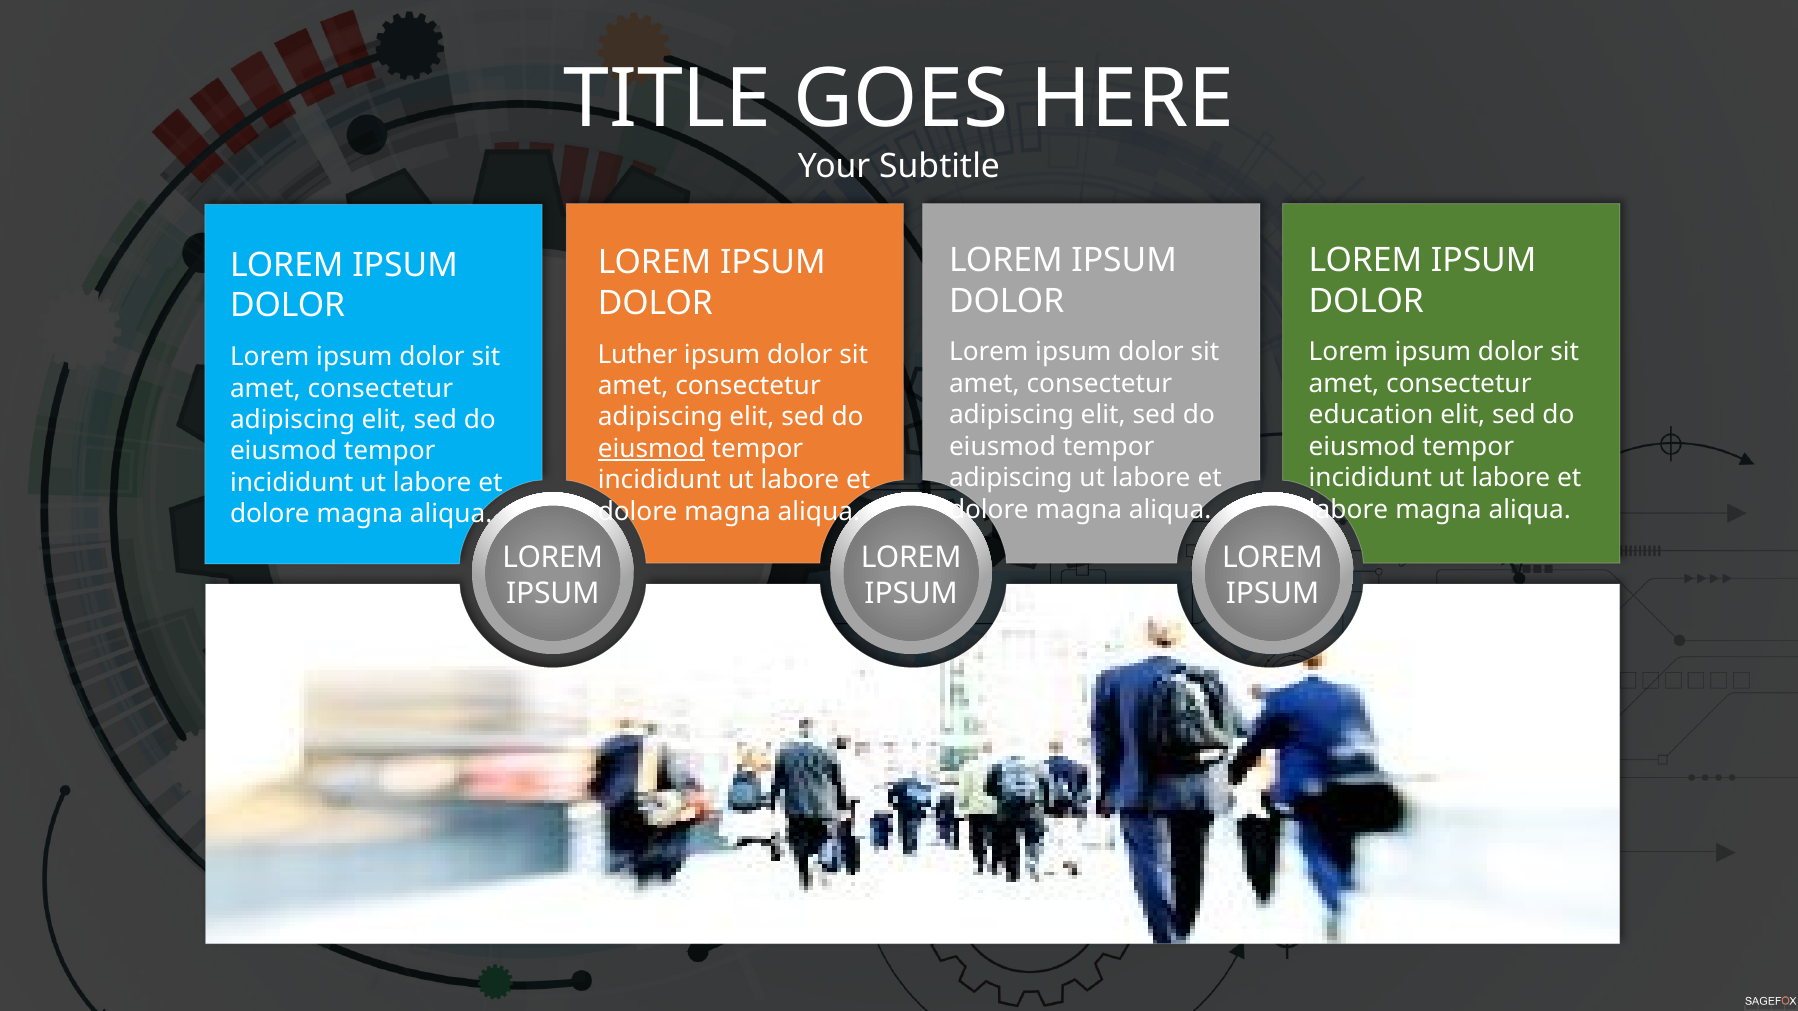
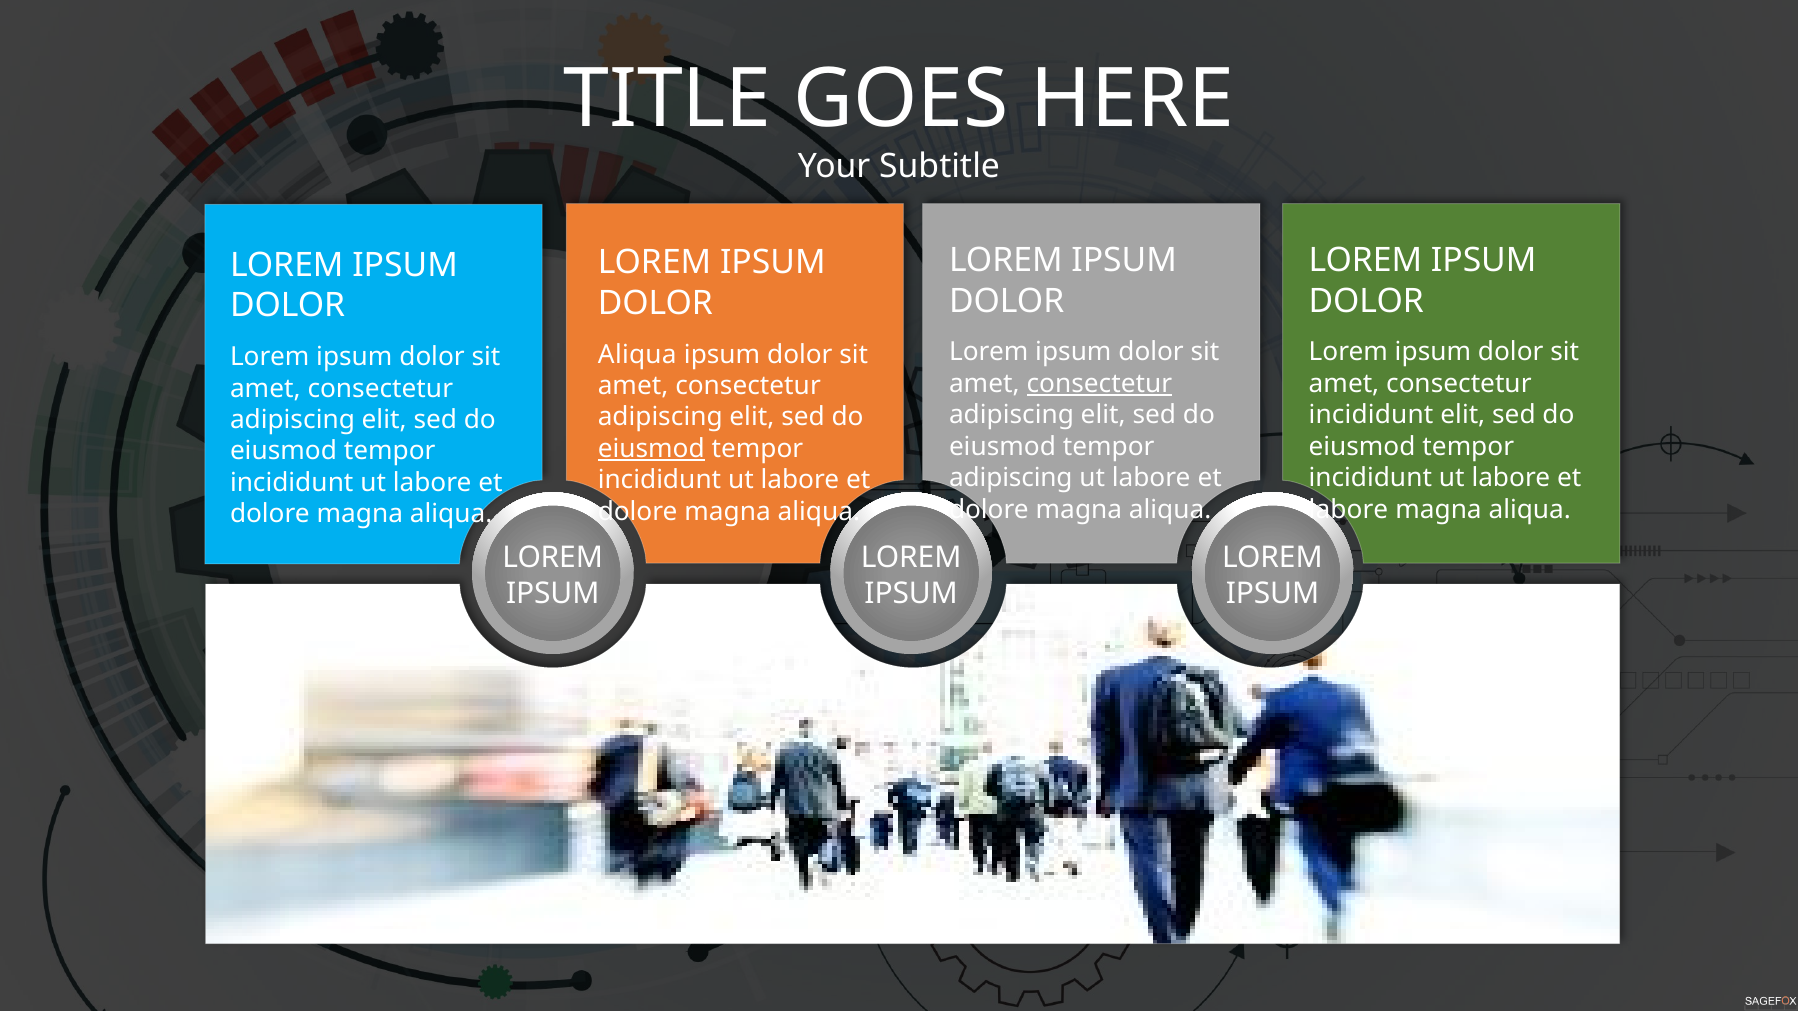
Luther at (638, 355): Luther -> Aliqua
consectetur at (1099, 384) underline: none -> present
education at (1371, 415): education -> incididunt
